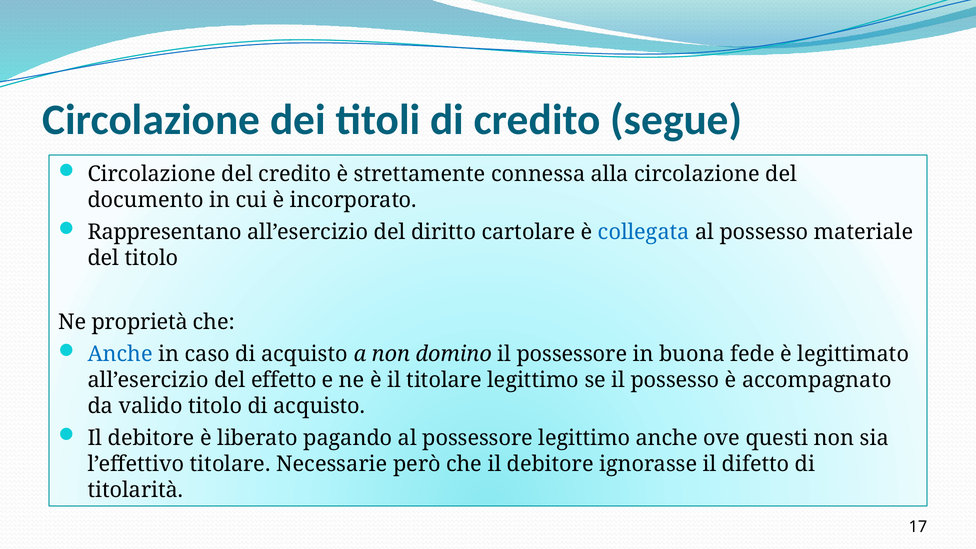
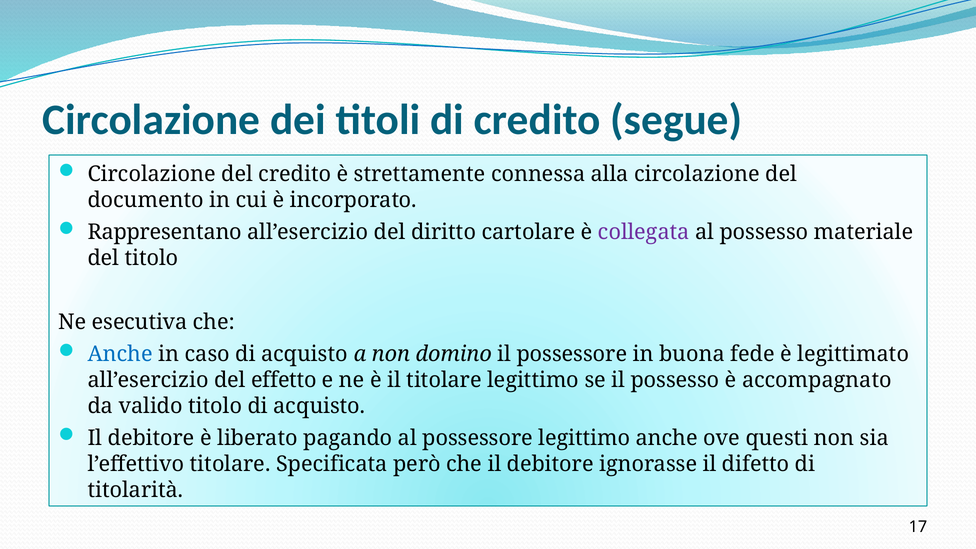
collegata colour: blue -> purple
proprietà: proprietà -> esecutiva
Necessarie: Necessarie -> Specificata
